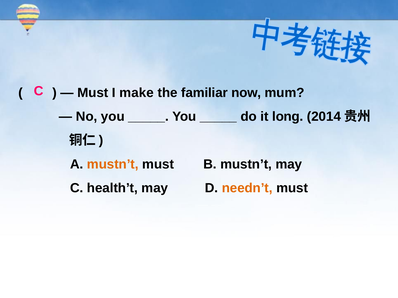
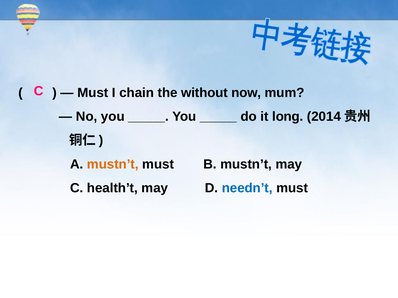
make: make -> chain
familiar: familiar -> without
needn’t colour: orange -> blue
